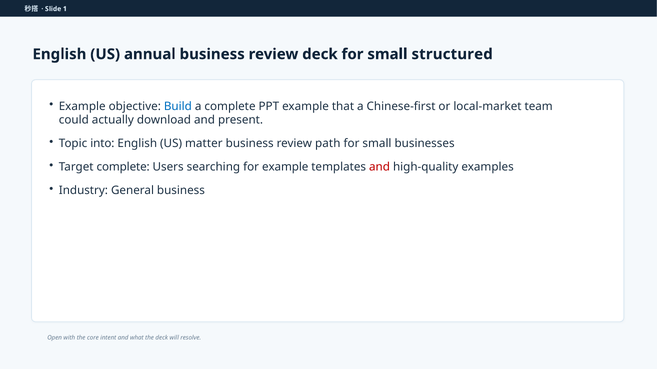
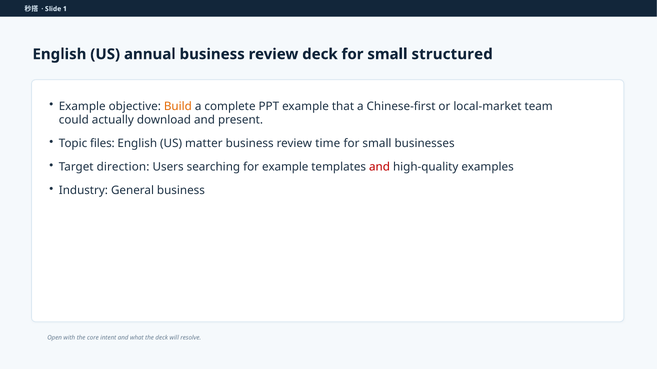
Build colour: blue -> orange
into: into -> files
path: path -> time
Target complete: complete -> direction
